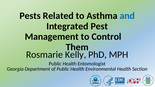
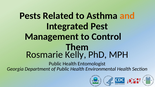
and colour: blue -> orange
